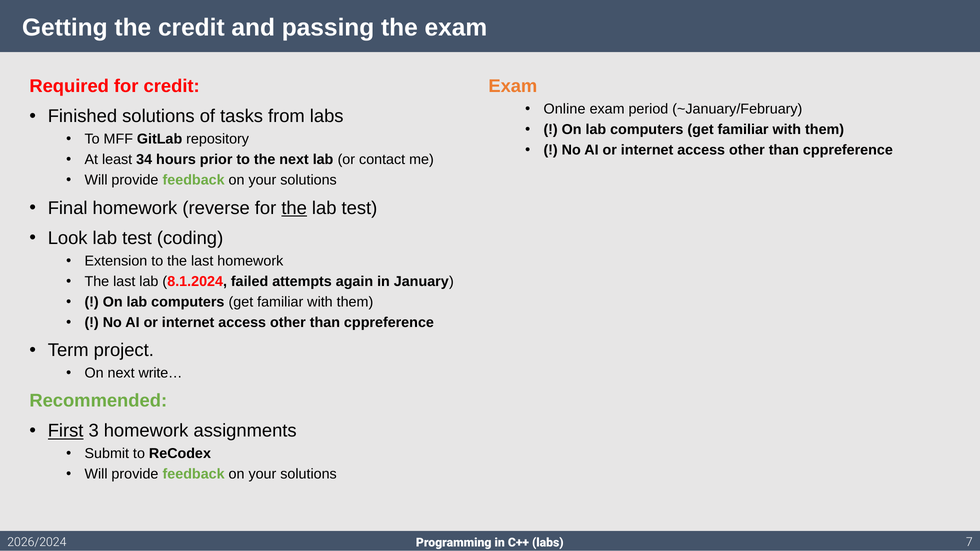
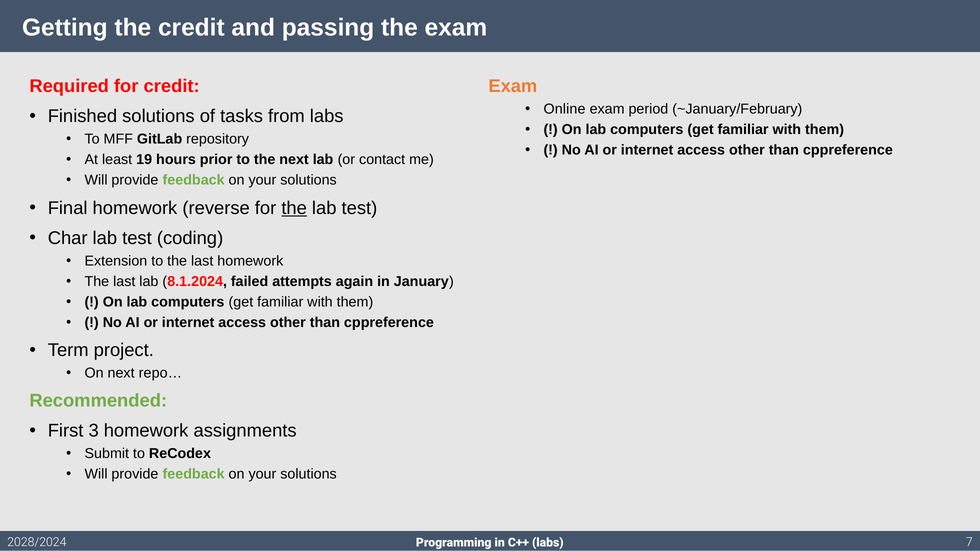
34: 34 -> 19
Look: Look -> Char
write…: write… -> repo…
First underline: present -> none
2026/2024: 2026/2024 -> 2028/2024
